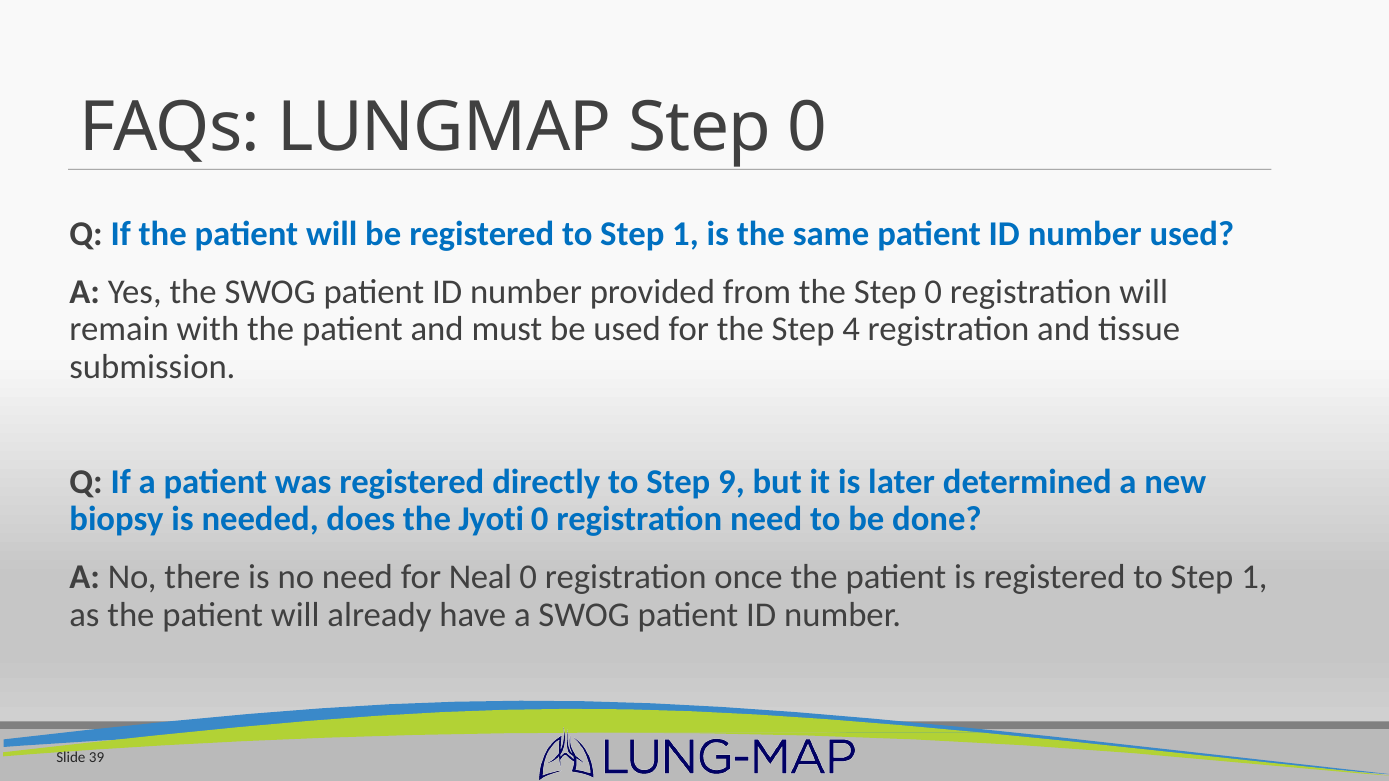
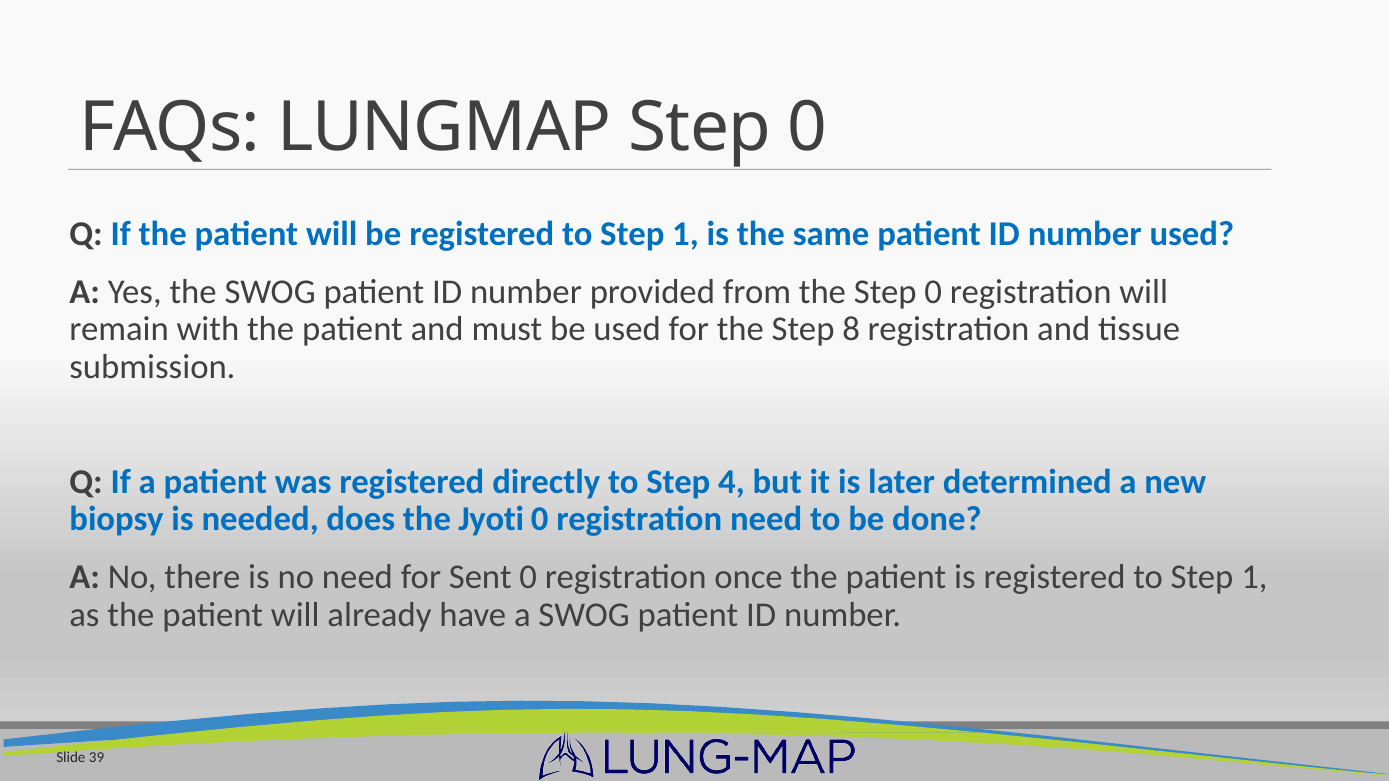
4: 4 -> 8
9: 9 -> 4
Neal: Neal -> Sent
